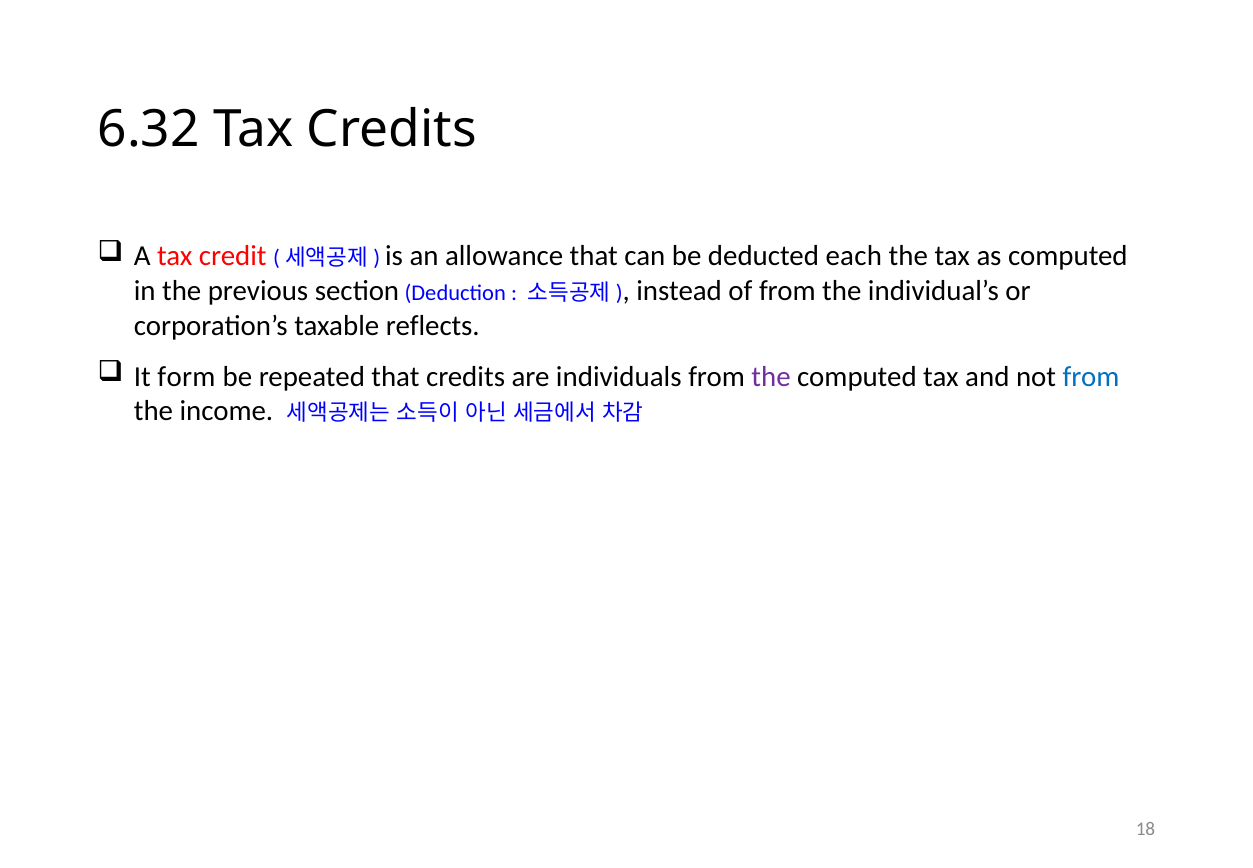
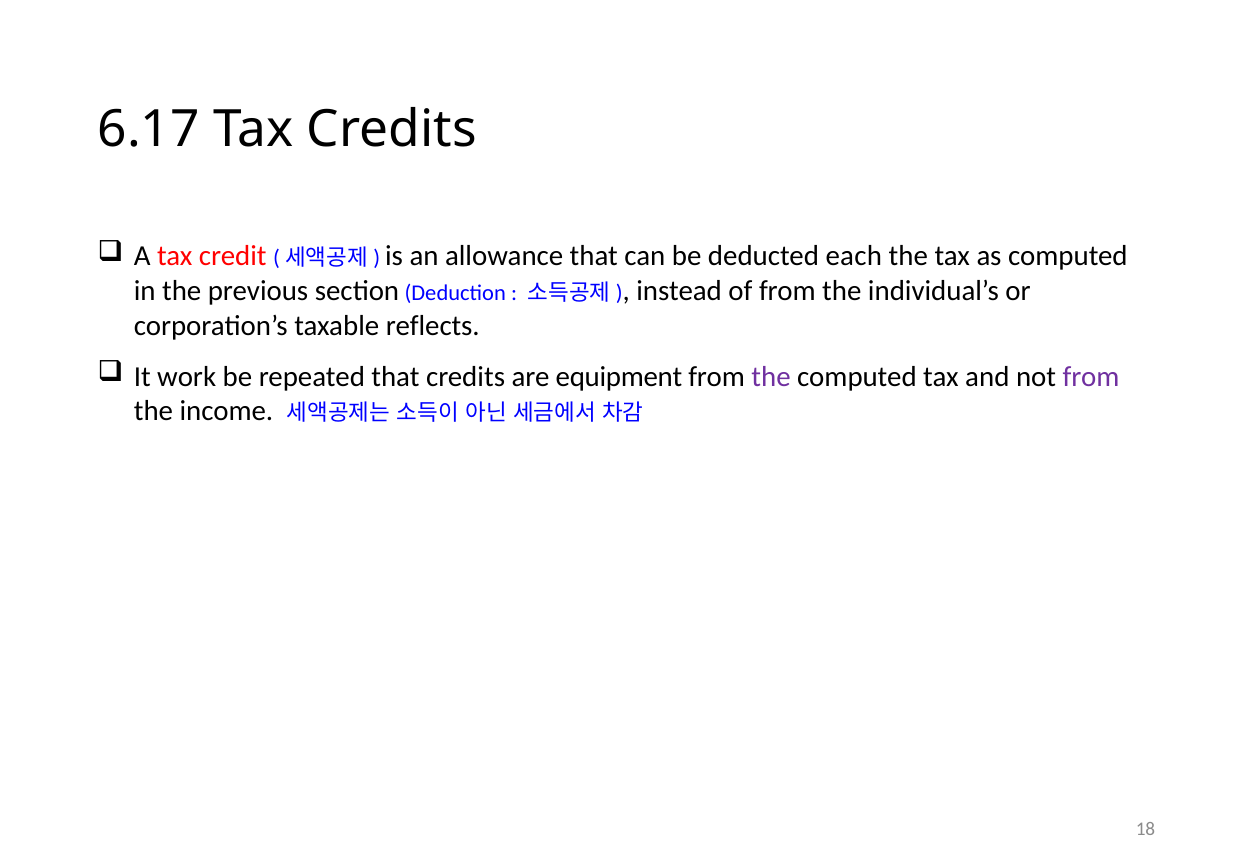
6.32: 6.32 -> 6.17
form: form -> work
individuals: individuals -> equipment
from at (1091, 376) colour: blue -> purple
